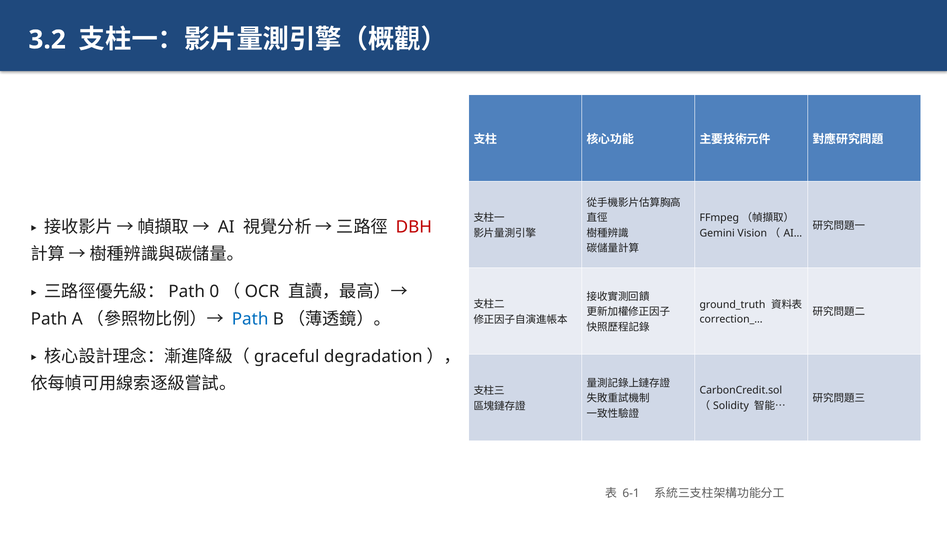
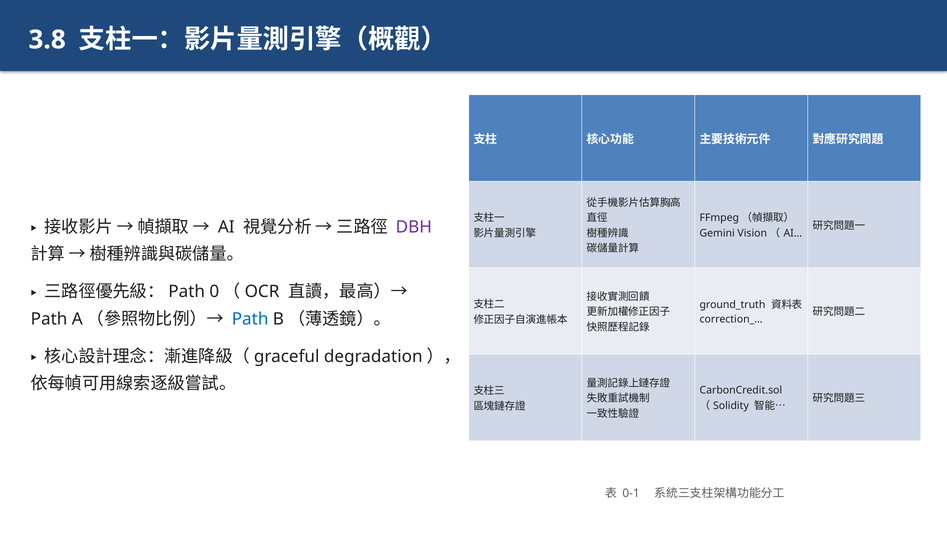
3.2: 3.2 -> 3.8
DBH colour: red -> purple
6-1: 6-1 -> 0-1
